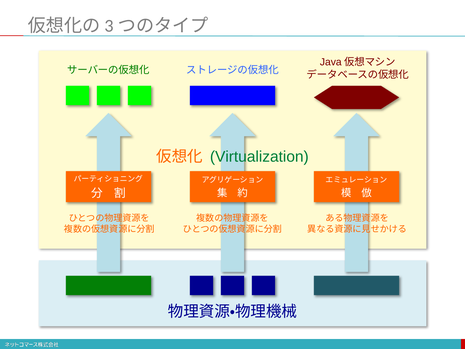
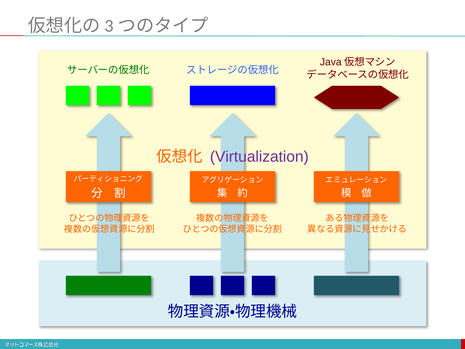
Virtualization colour: green -> purple
